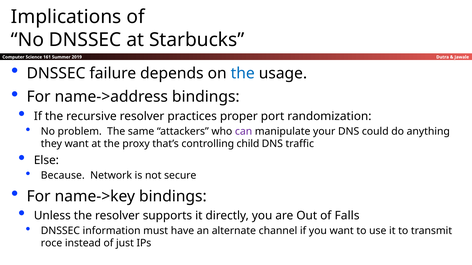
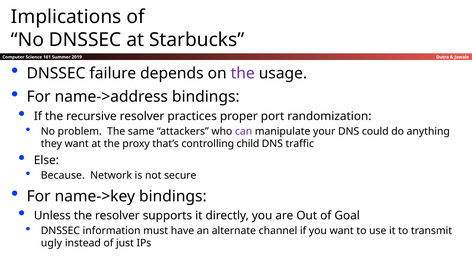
the at (243, 73) colour: blue -> purple
Falls: Falls -> Goal
roce: roce -> ugly
